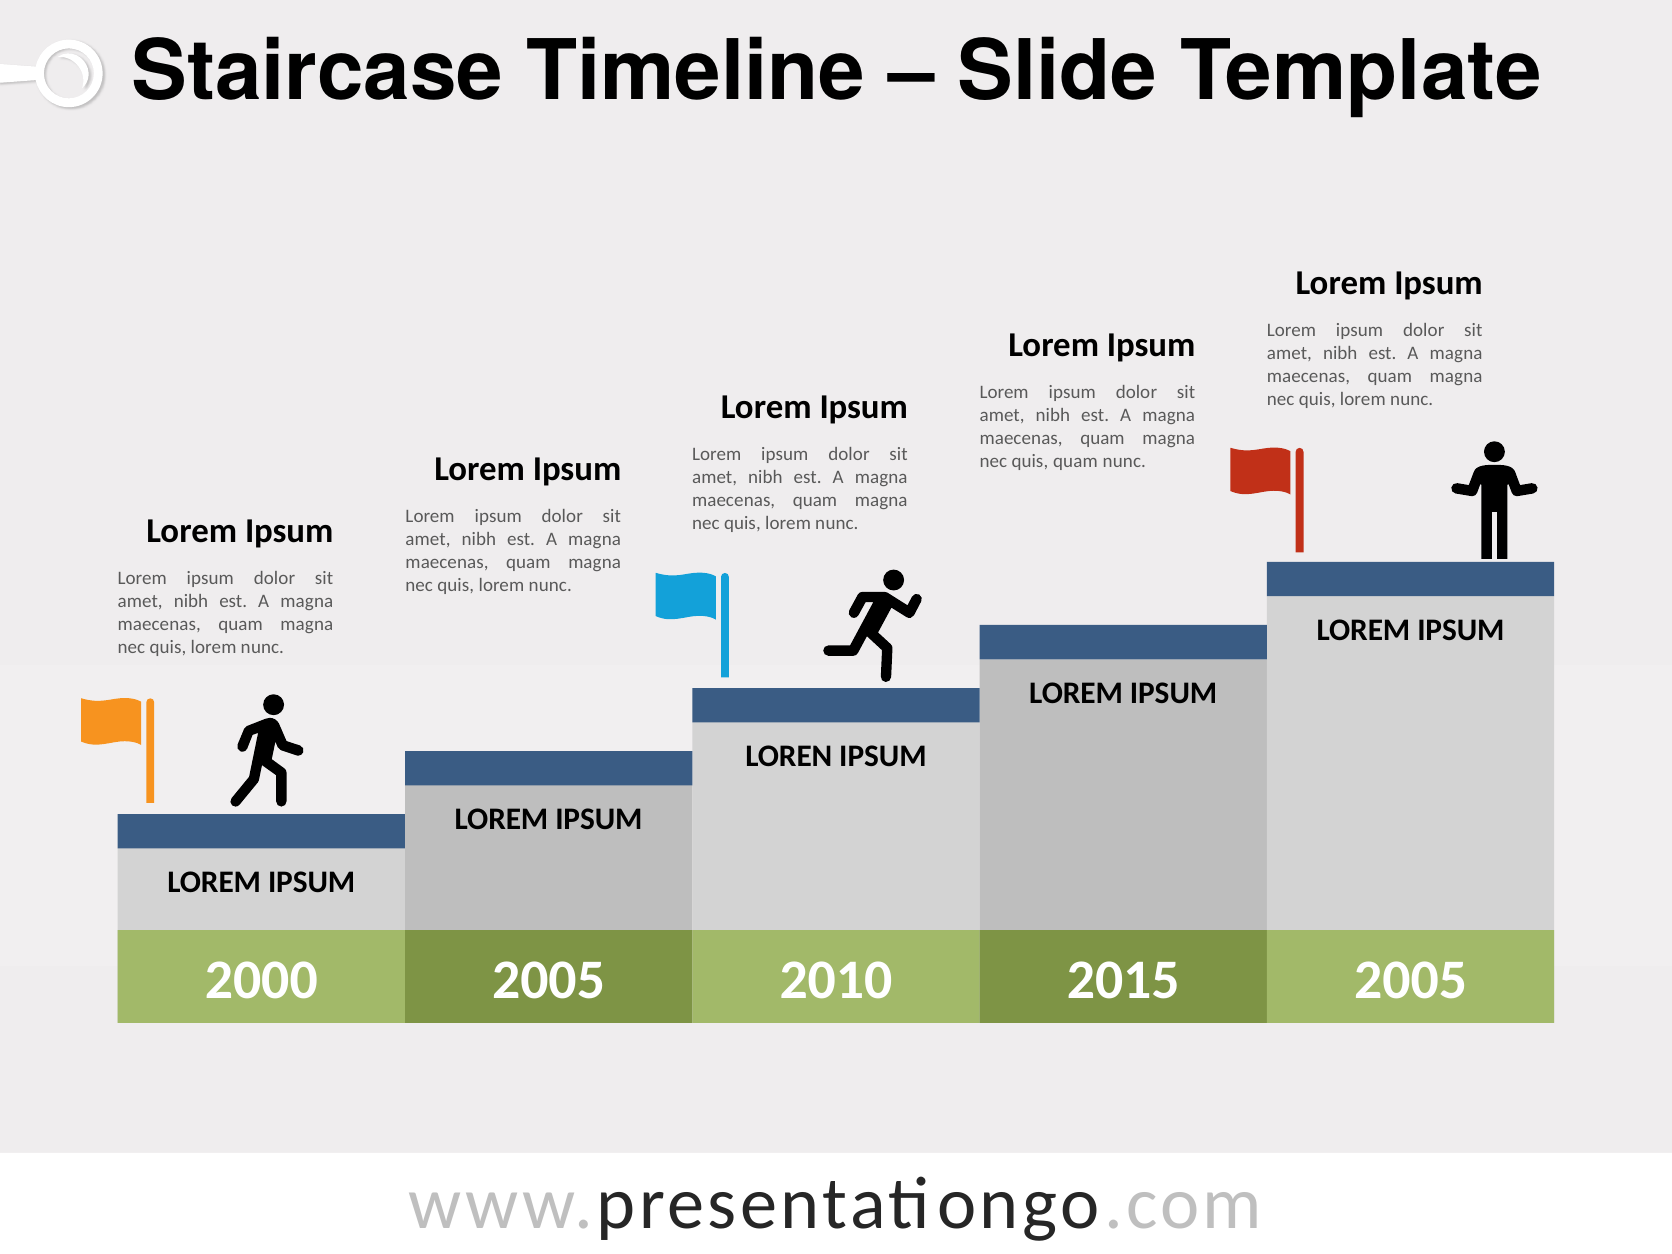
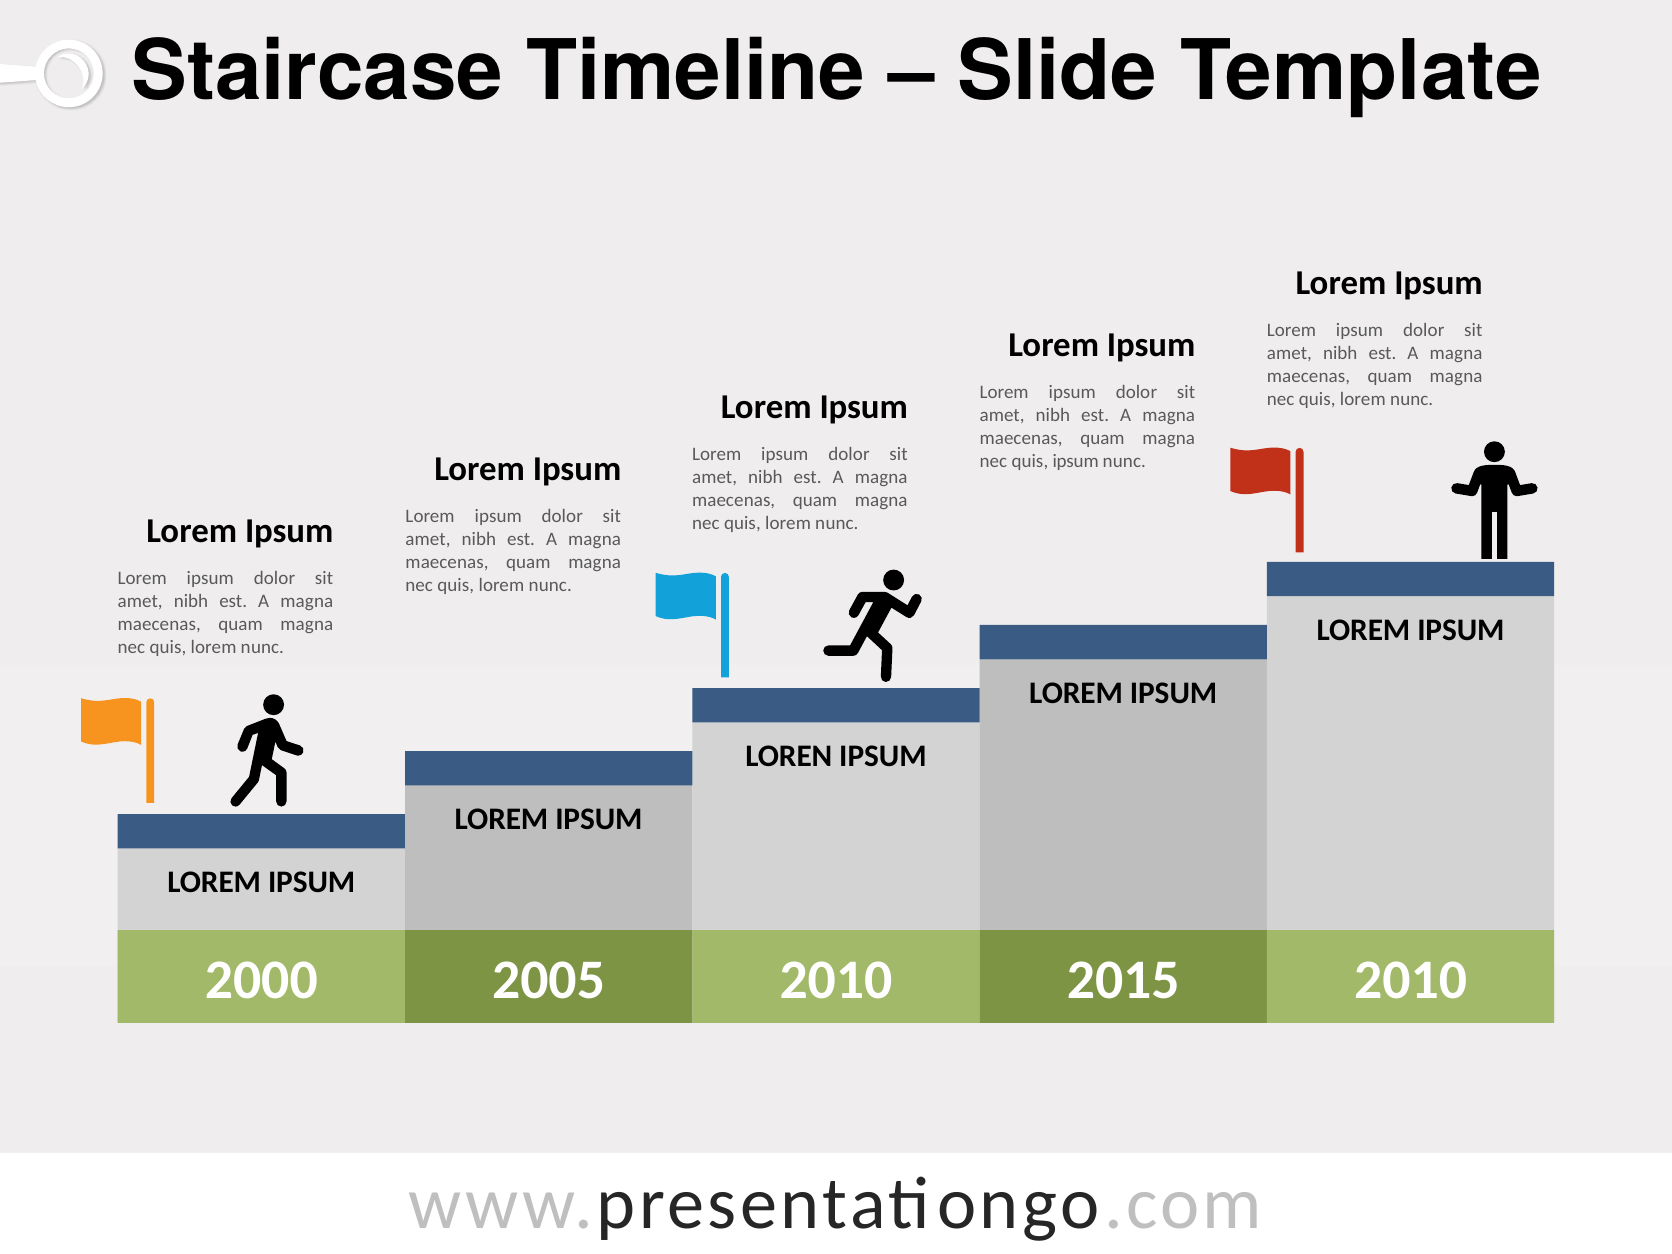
quis quam: quam -> ipsum
2015 2005: 2005 -> 2010
